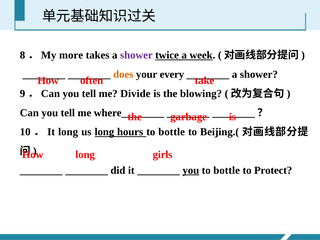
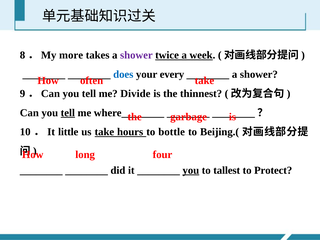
does colour: orange -> blue
blowing: blowing -> thinnest
tell at (68, 113) underline: none -> present
It long: long -> little
us long: long -> take
girls: girls -> four
bottle at (227, 170): bottle -> tallest
